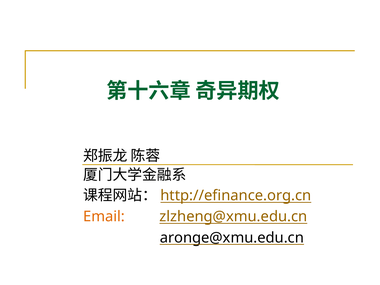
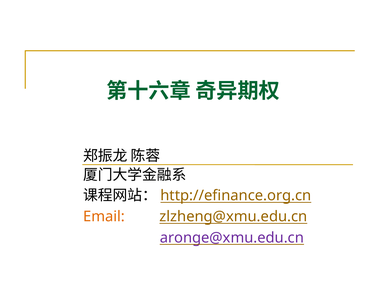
aronge@xmu.edu.cn colour: black -> purple
